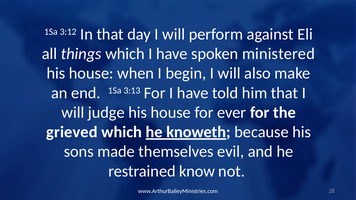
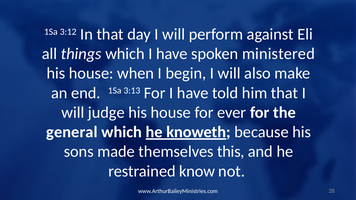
grieved: grieved -> general
evil: evil -> this
